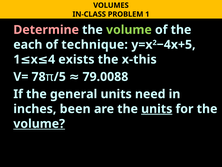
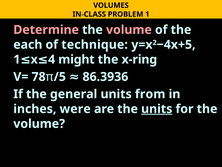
volume at (129, 30) colour: light green -> pink
exists: exists -> might
x-this: x-this -> x-ring
79.0088: 79.0088 -> 86.3936
need: need -> from
been: been -> were
volume at (39, 123) underline: present -> none
